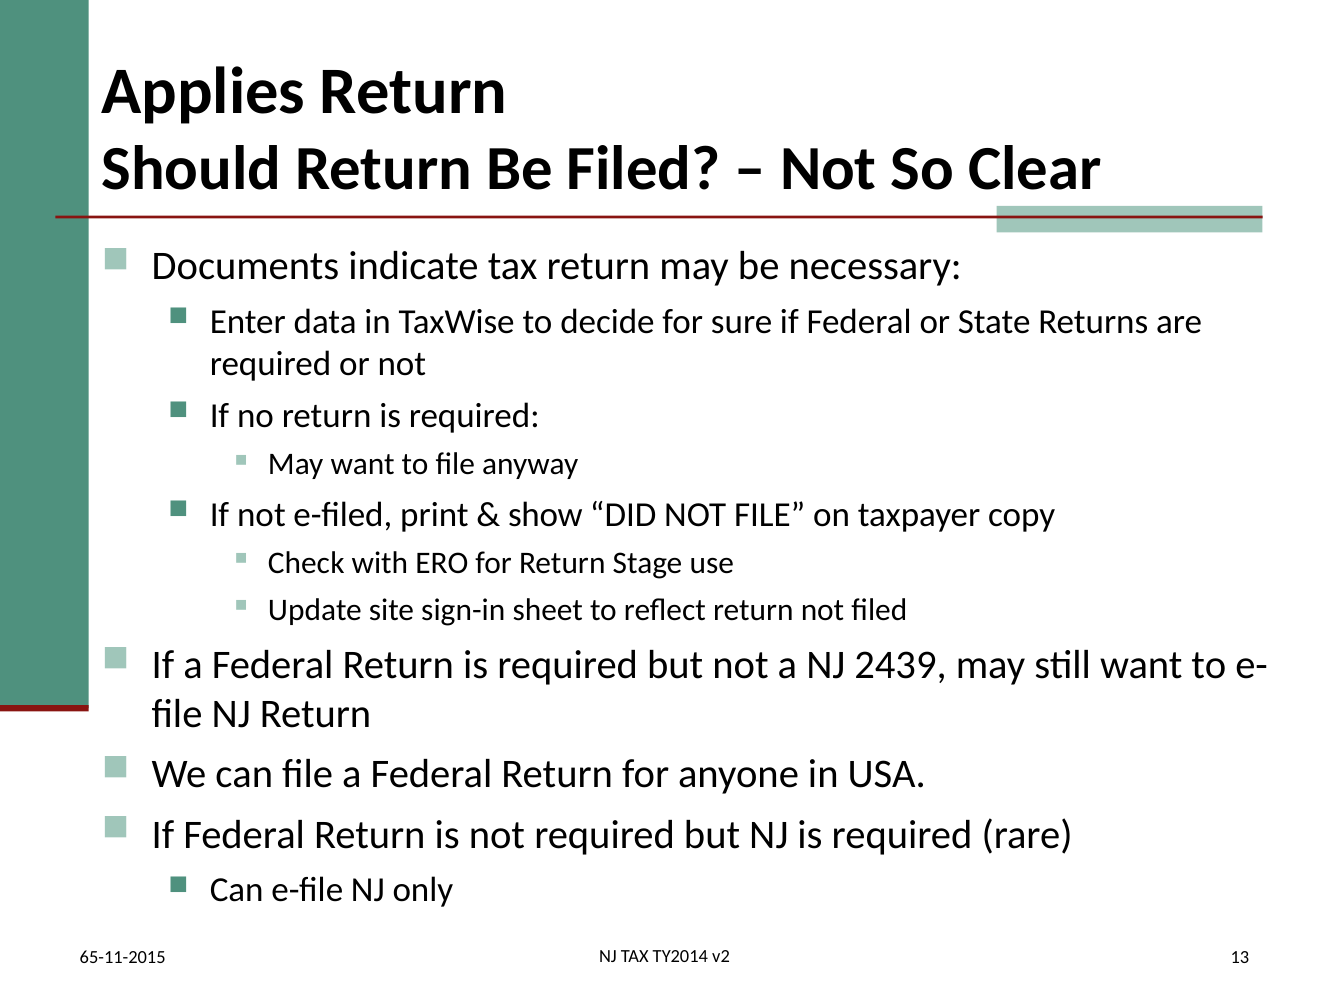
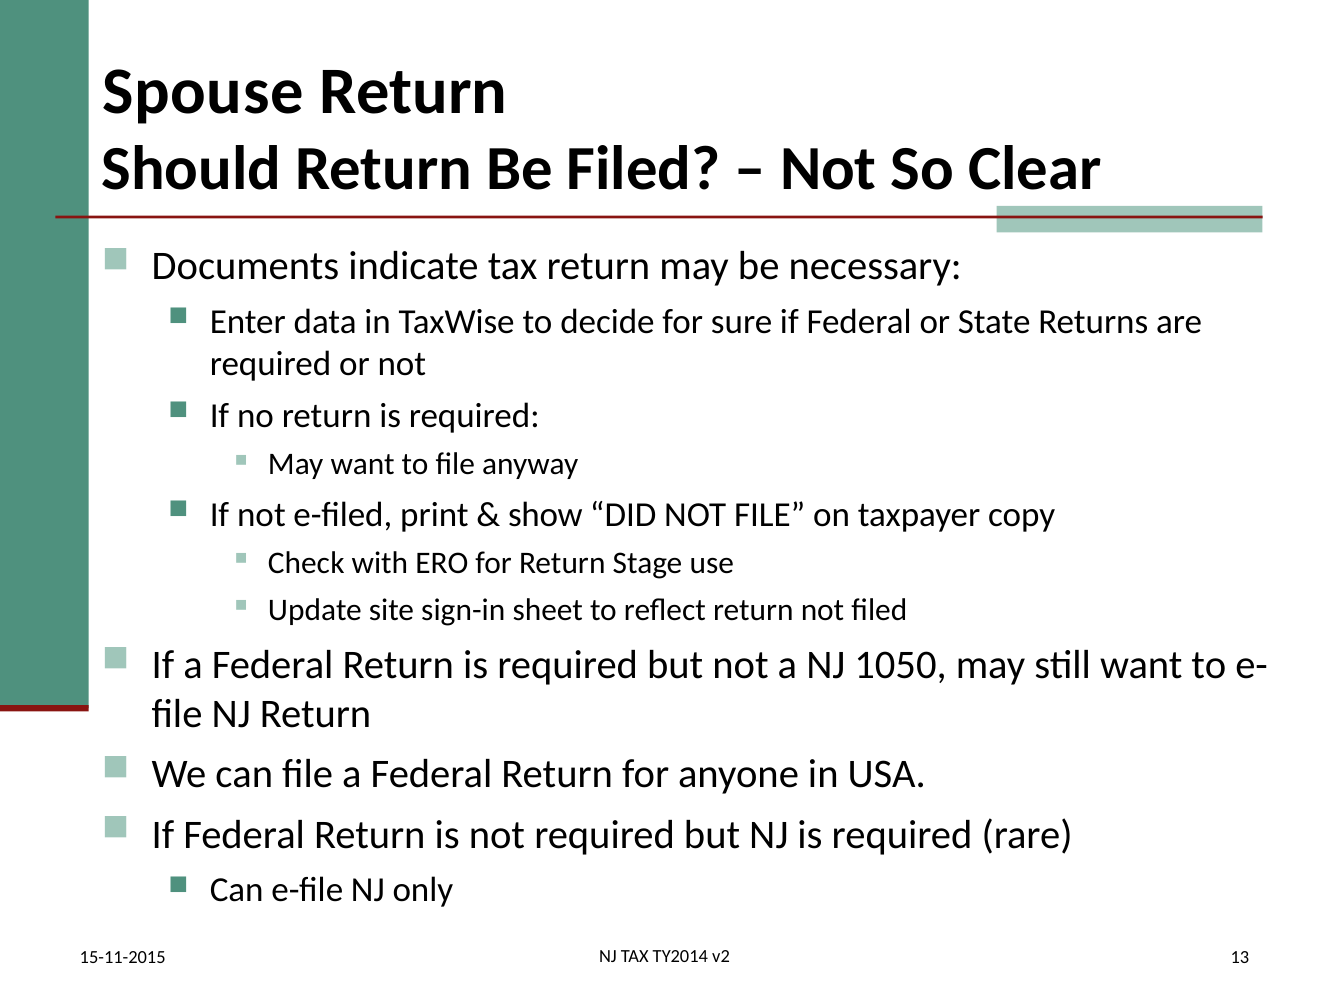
Applies: Applies -> Spouse
2439: 2439 -> 1050
65-11-2015: 65-11-2015 -> 15-11-2015
